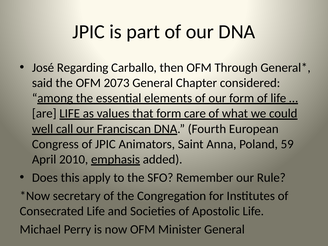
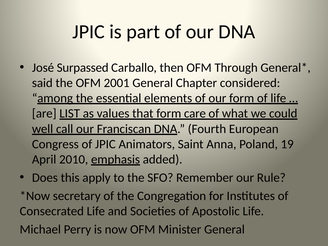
Regarding: Regarding -> Surpassed
2073: 2073 -> 2001
are LIFE: LIFE -> LIST
59: 59 -> 19
